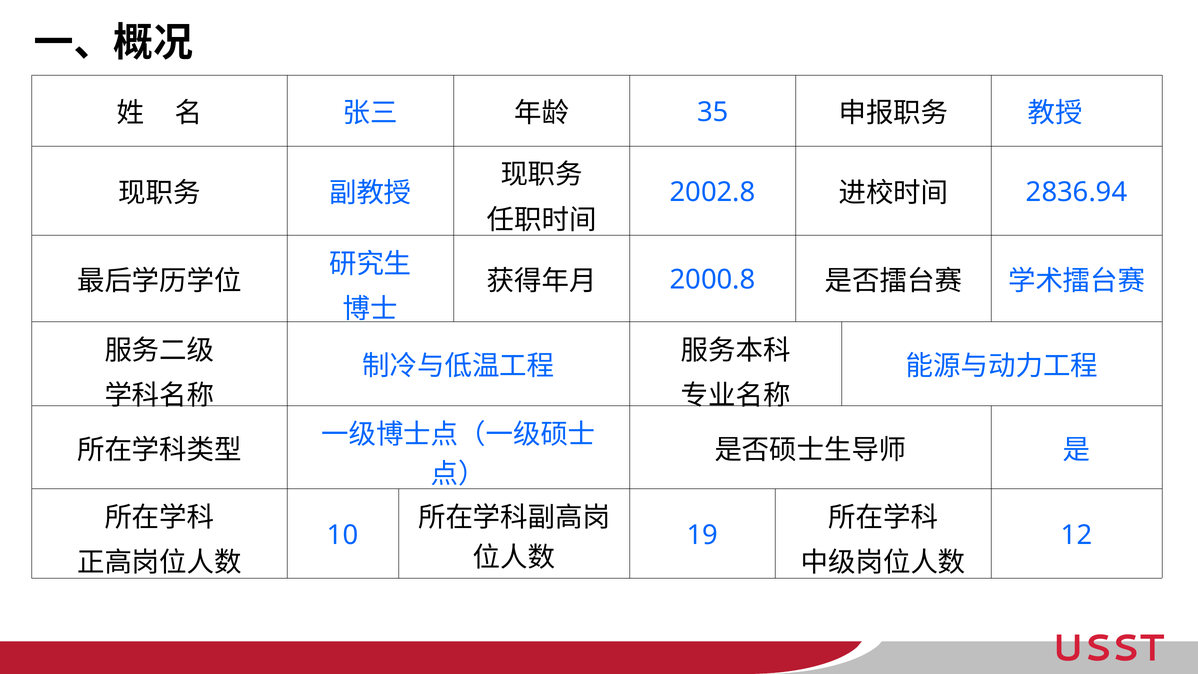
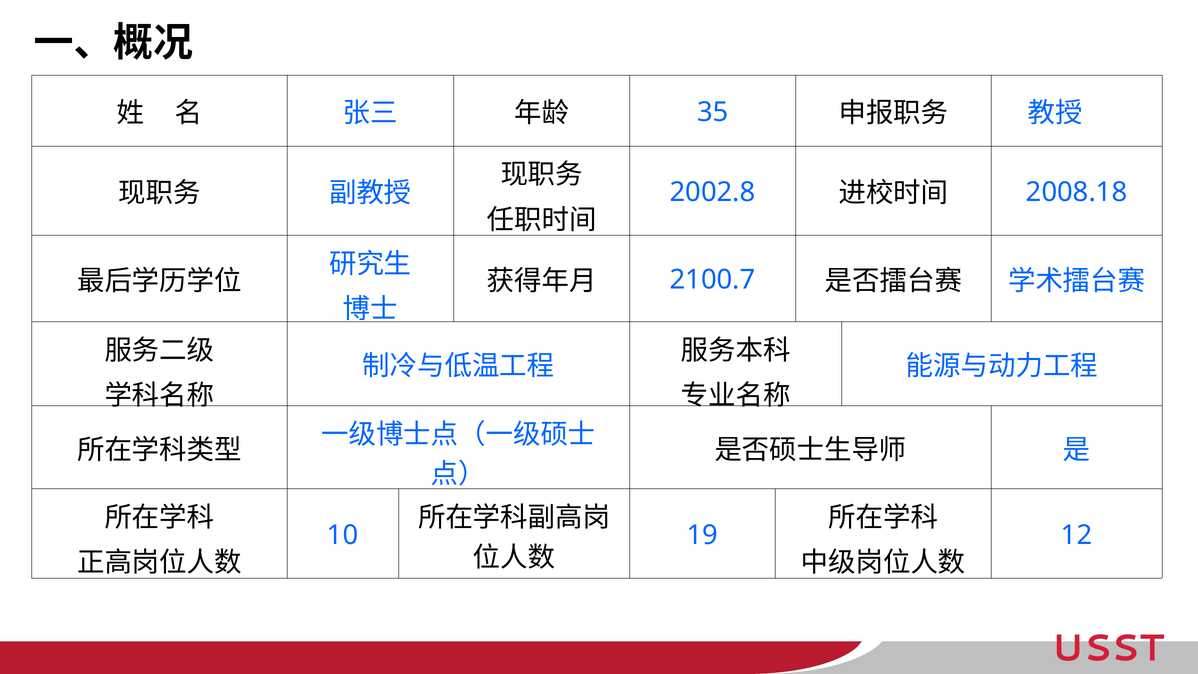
2836.94: 2836.94 -> 2008.18
2000.8: 2000.8 -> 2100.7
